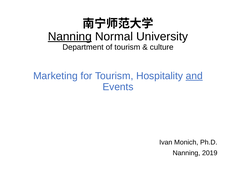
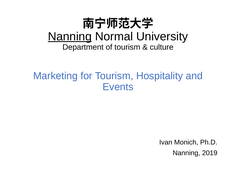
and underline: present -> none
